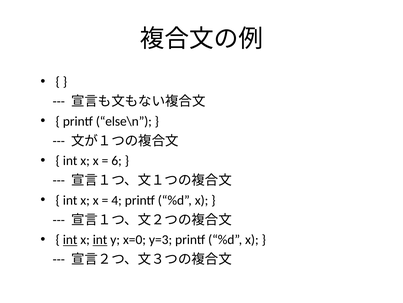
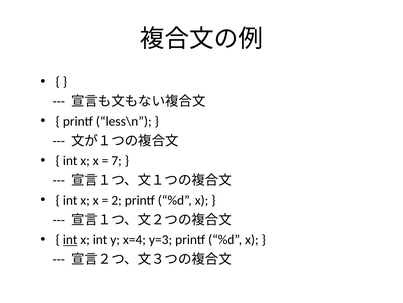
else\n: else\n -> less\n
6: 6 -> 7
4: 4 -> 2
int at (100, 239) underline: present -> none
x=0: x=0 -> x=4
